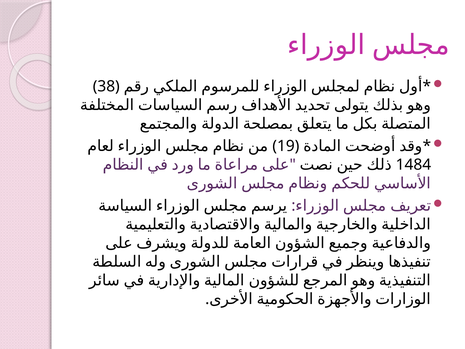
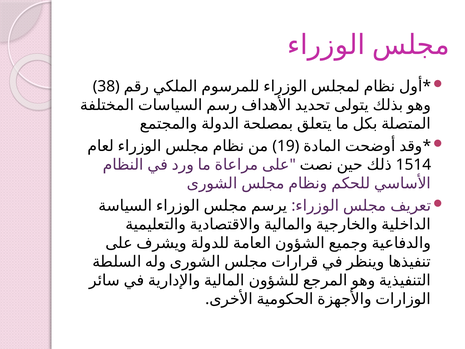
1484: 1484 -> 1514
